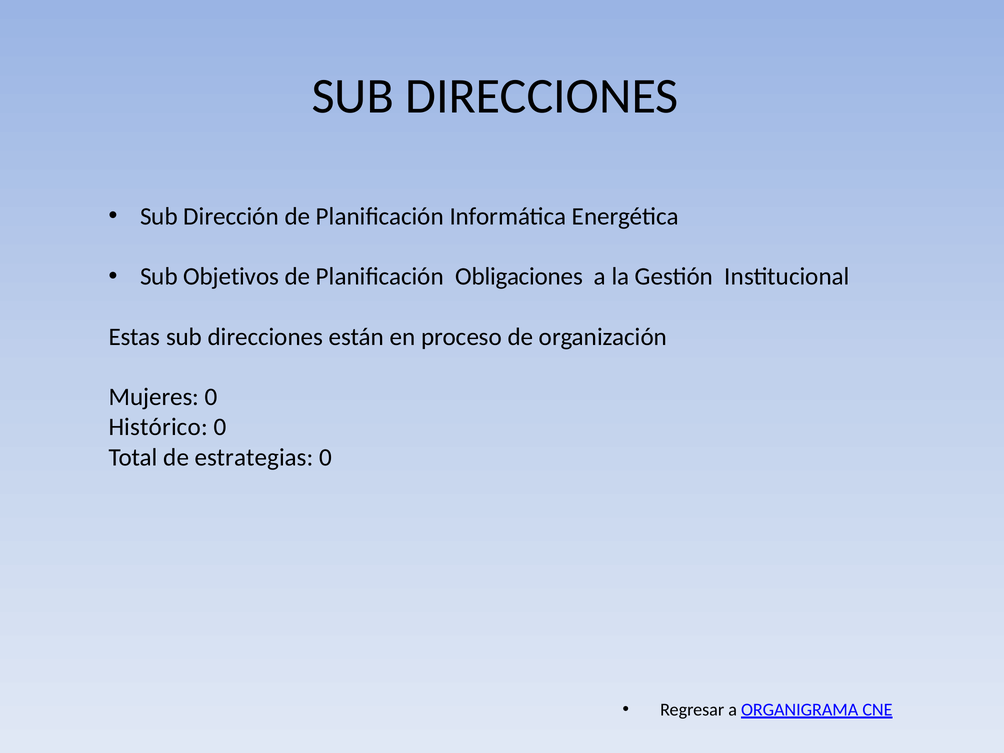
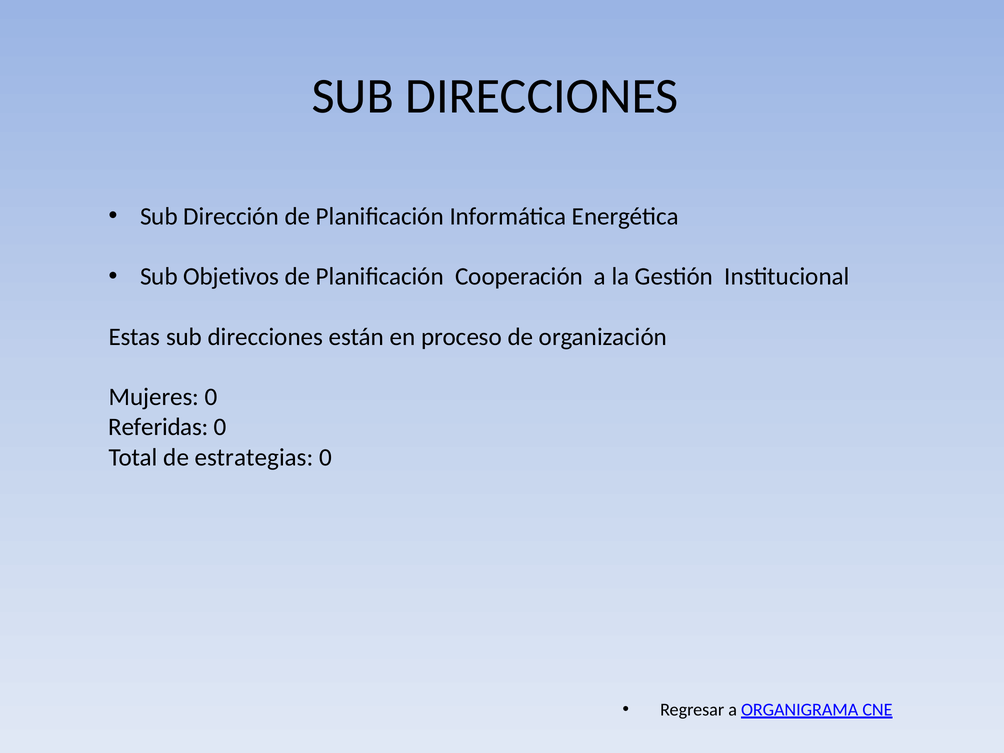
Obligaciones: Obligaciones -> Cooperación
Histórico: Histórico -> Referidas
